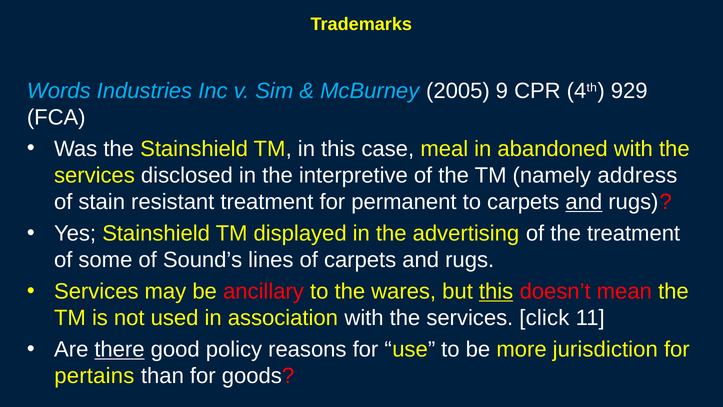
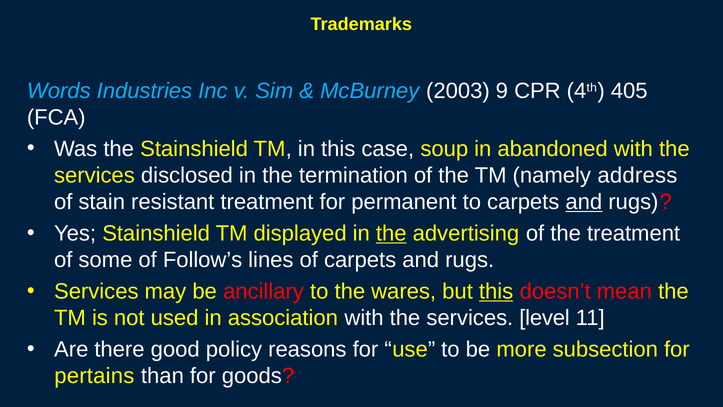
2005: 2005 -> 2003
929: 929 -> 405
meal: meal -> soup
interpretive: interpretive -> termination
the at (391, 233) underline: none -> present
Sound’s: Sound’s -> Follow’s
click: click -> level
there underline: present -> none
jurisdiction: jurisdiction -> subsection
